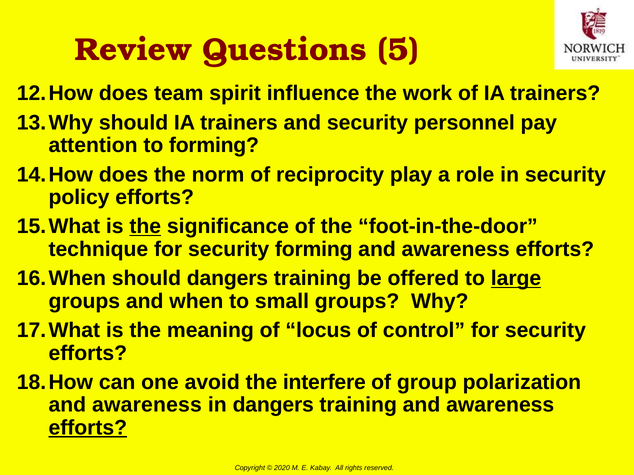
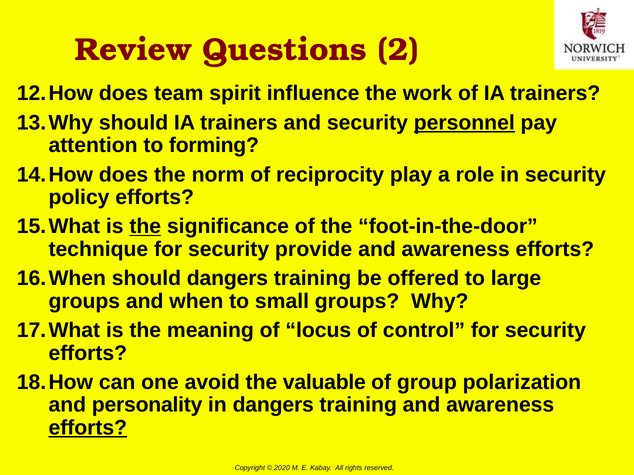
5: 5 -> 2
personnel underline: none -> present
security forming: forming -> provide
large underline: present -> none
interfere: interfere -> valuable
awareness at (147, 405): awareness -> personality
